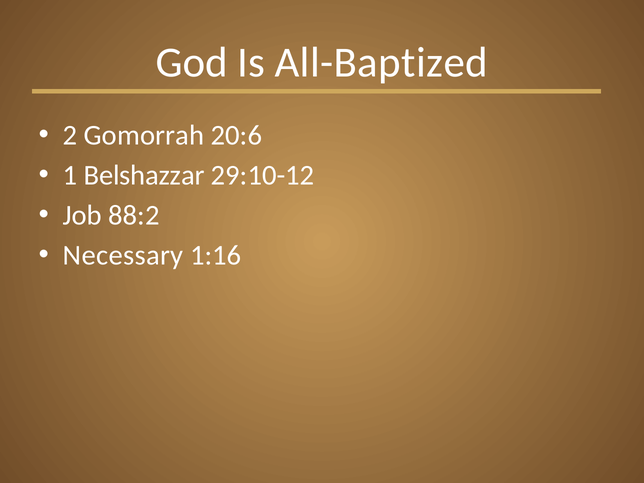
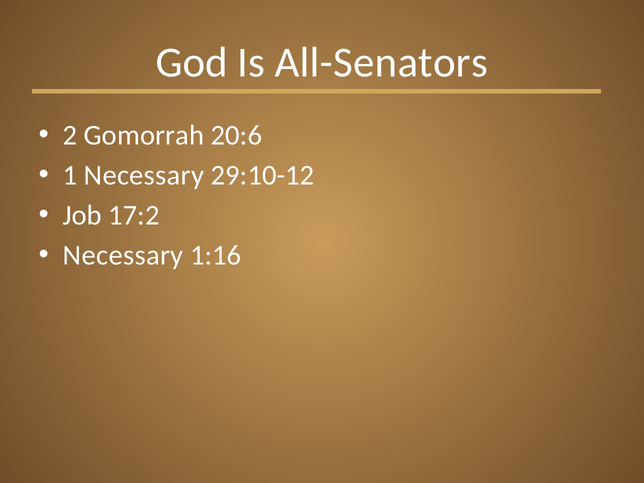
All-Baptized: All-Baptized -> All-Senators
1 Belshazzar: Belshazzar -> Necessary
88:2: 88:2 -> 17:2
